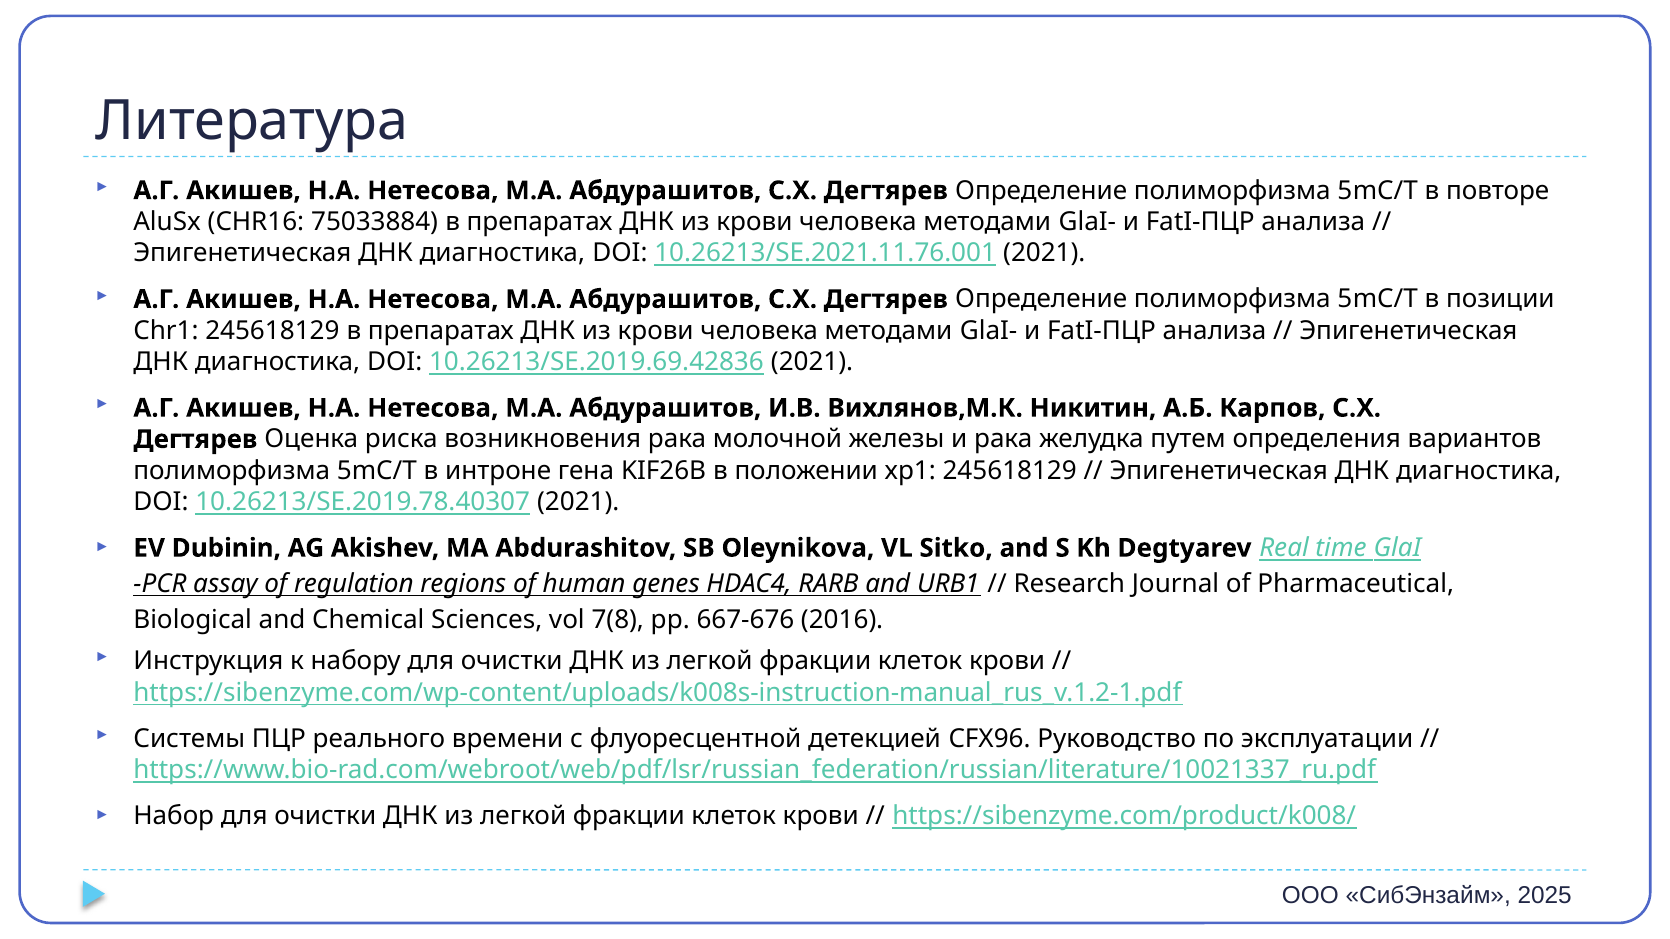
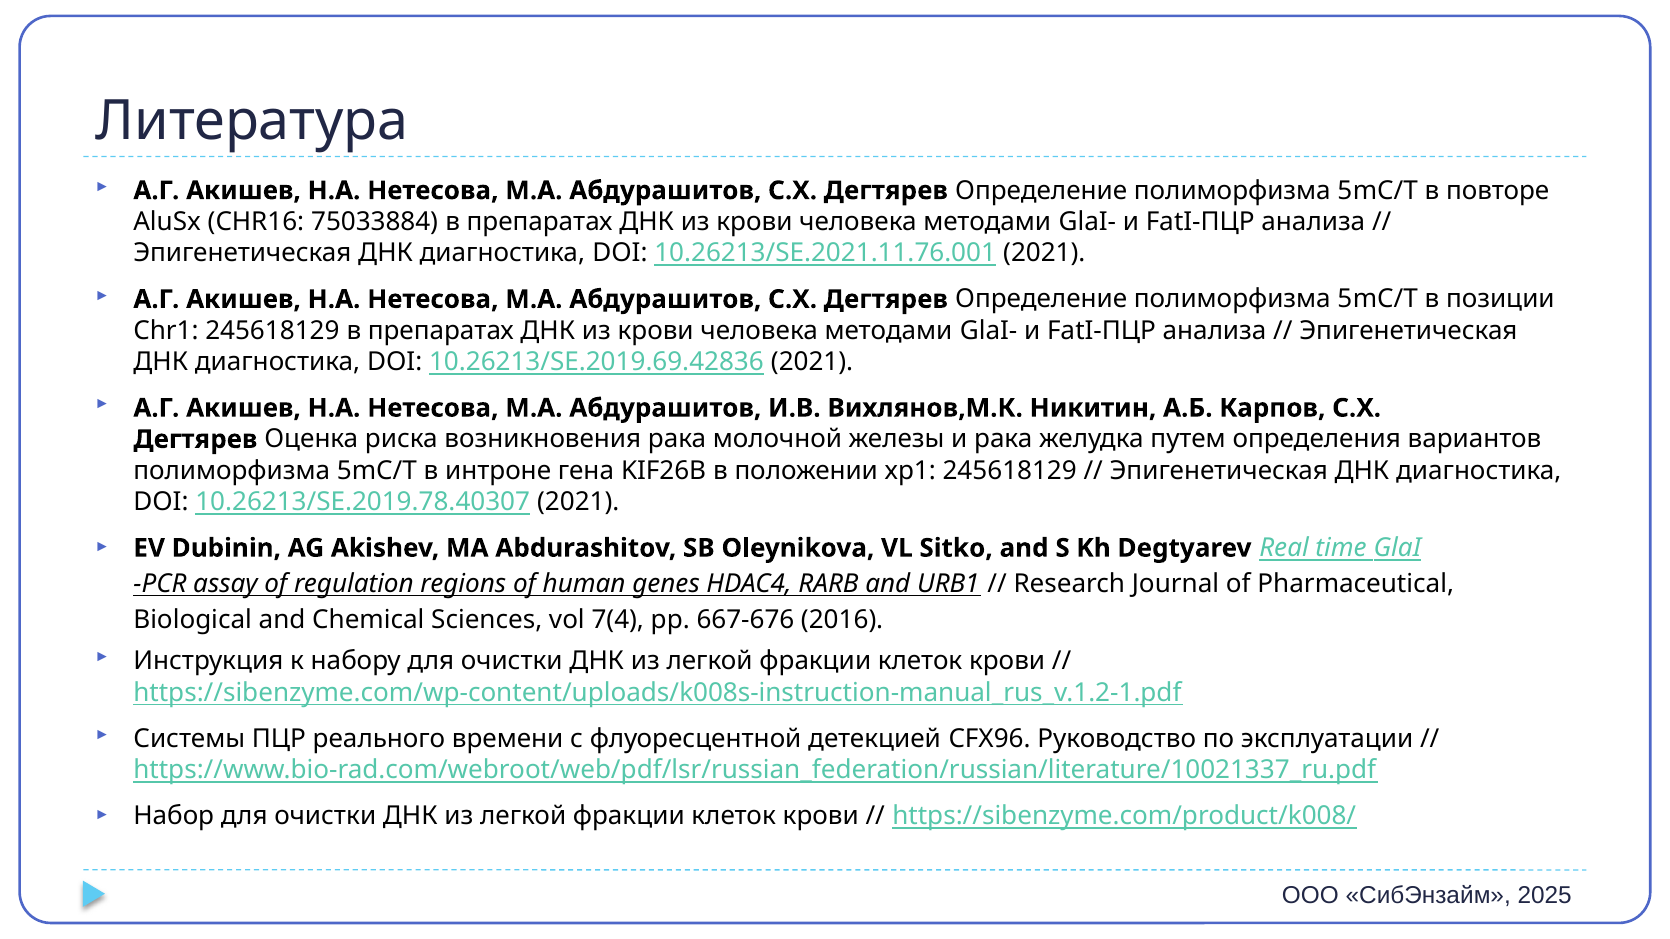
7(8: 7(8 -> 7(4
